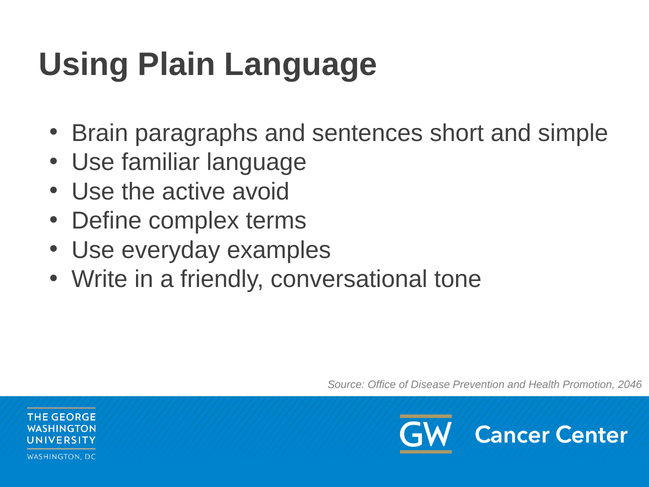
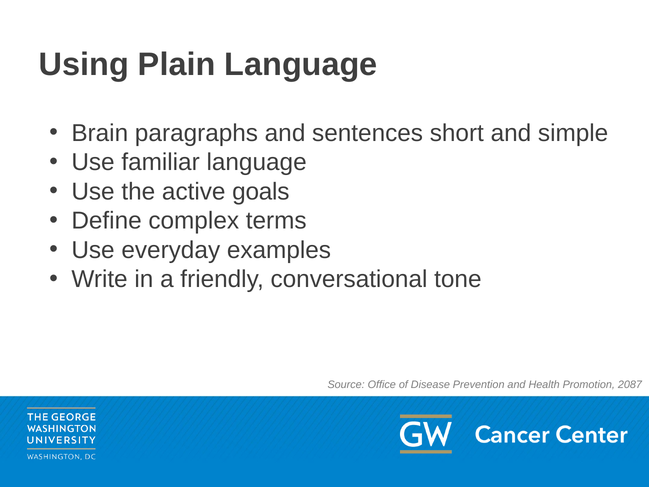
avoid: avoid -> goals
2046: 2046 -> 2087
